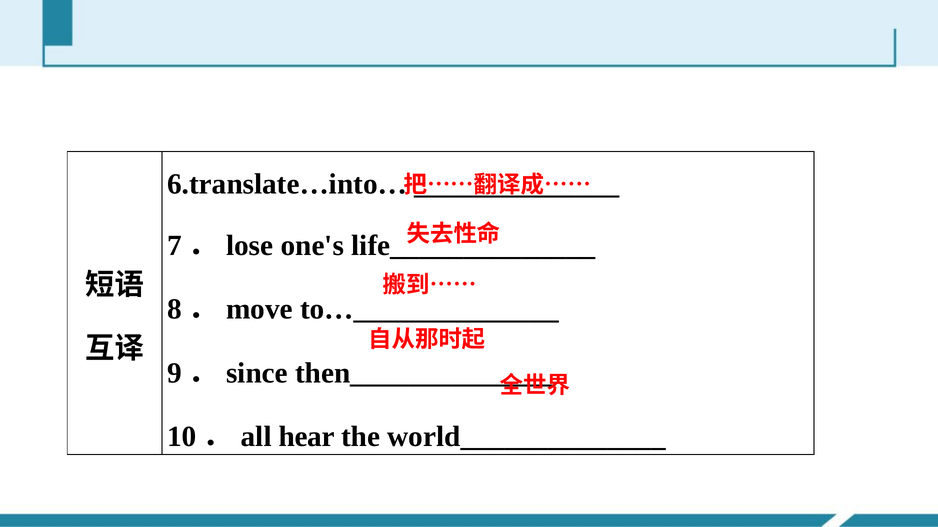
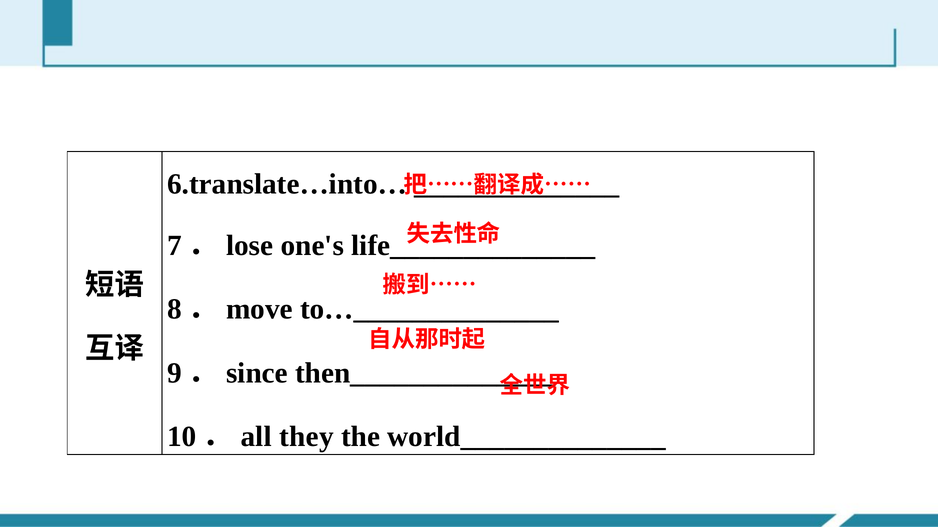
hear: hear -> they
